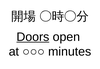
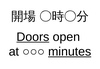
minutes underline: none -> present
